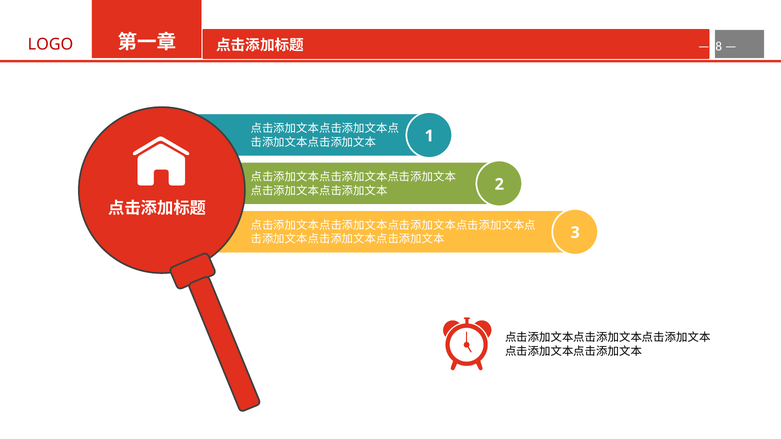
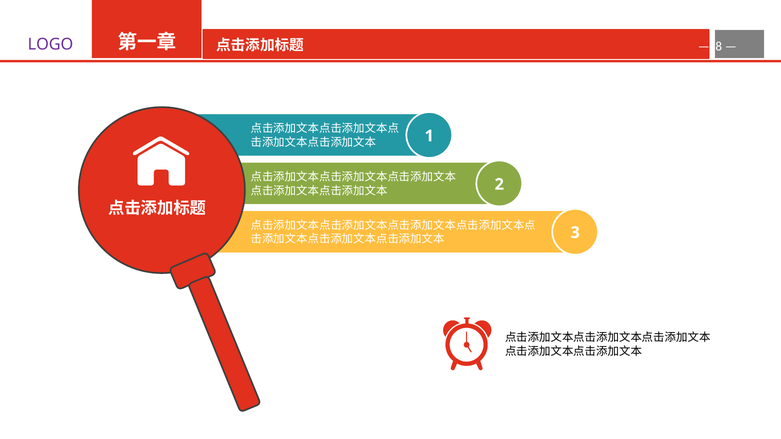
LOGO colour: red -> purple
